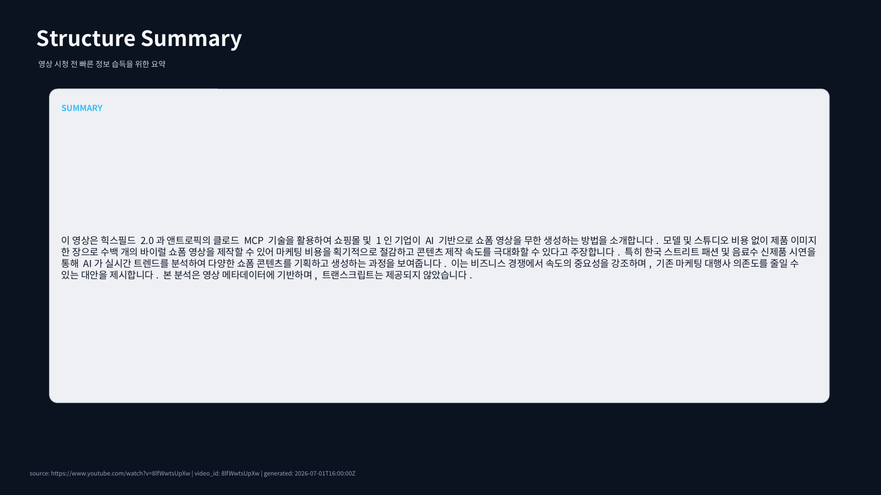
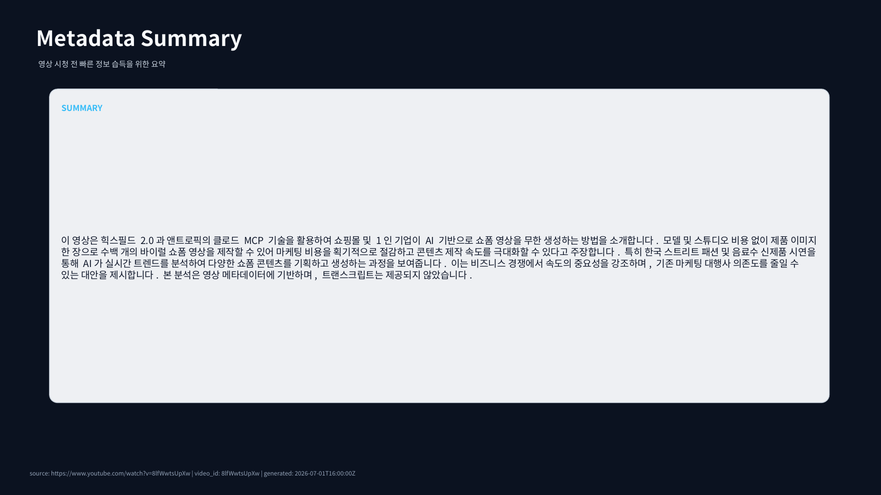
Structure: Structure -> Metadata
